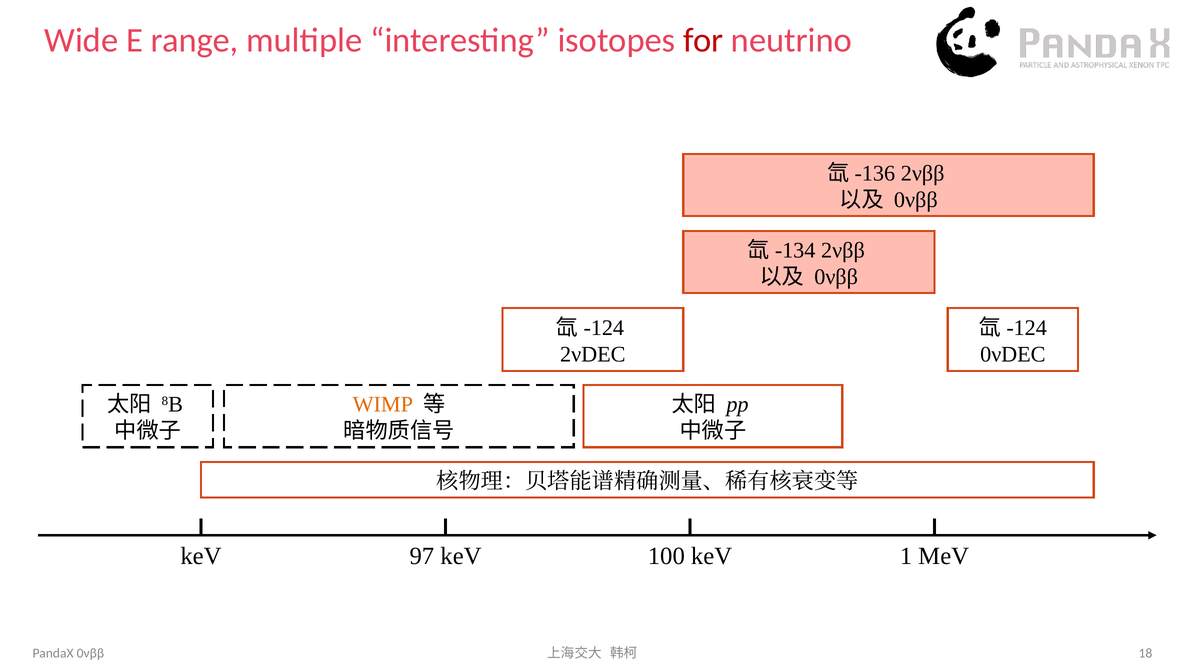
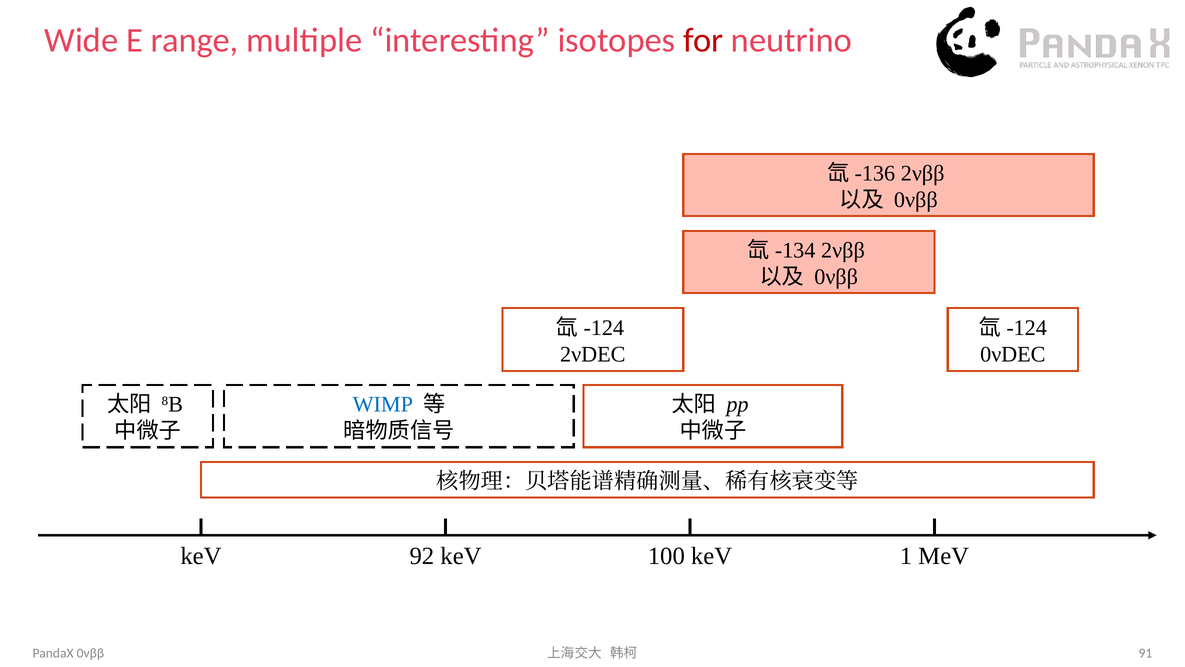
WIMP colour: orange -> blue
97: 97 -> 92
18: 18 -> 91
